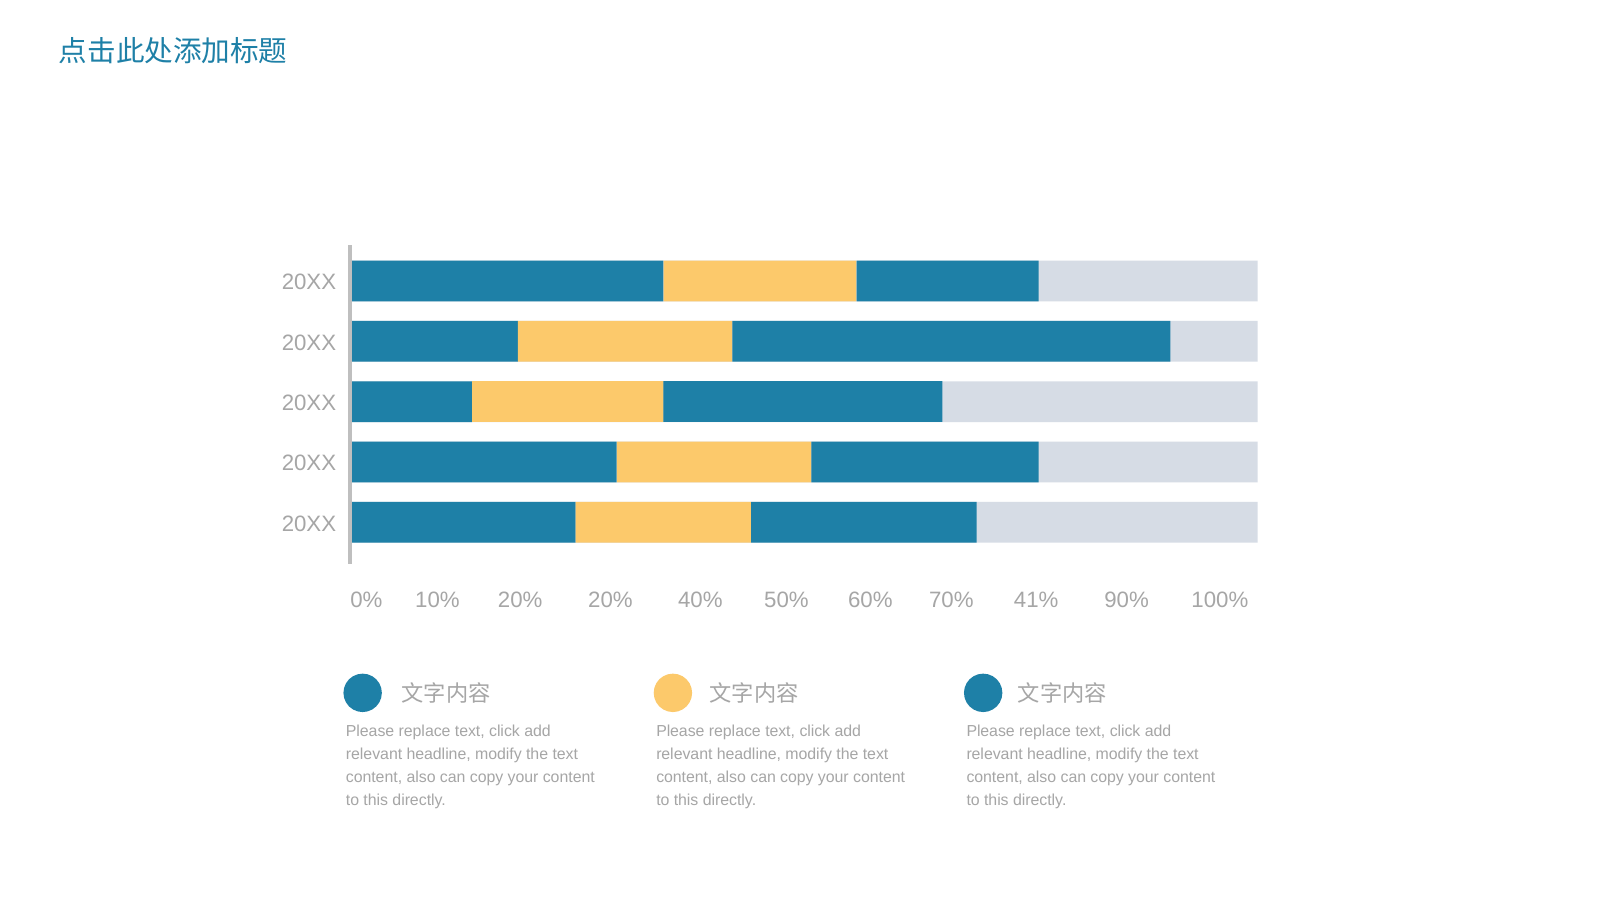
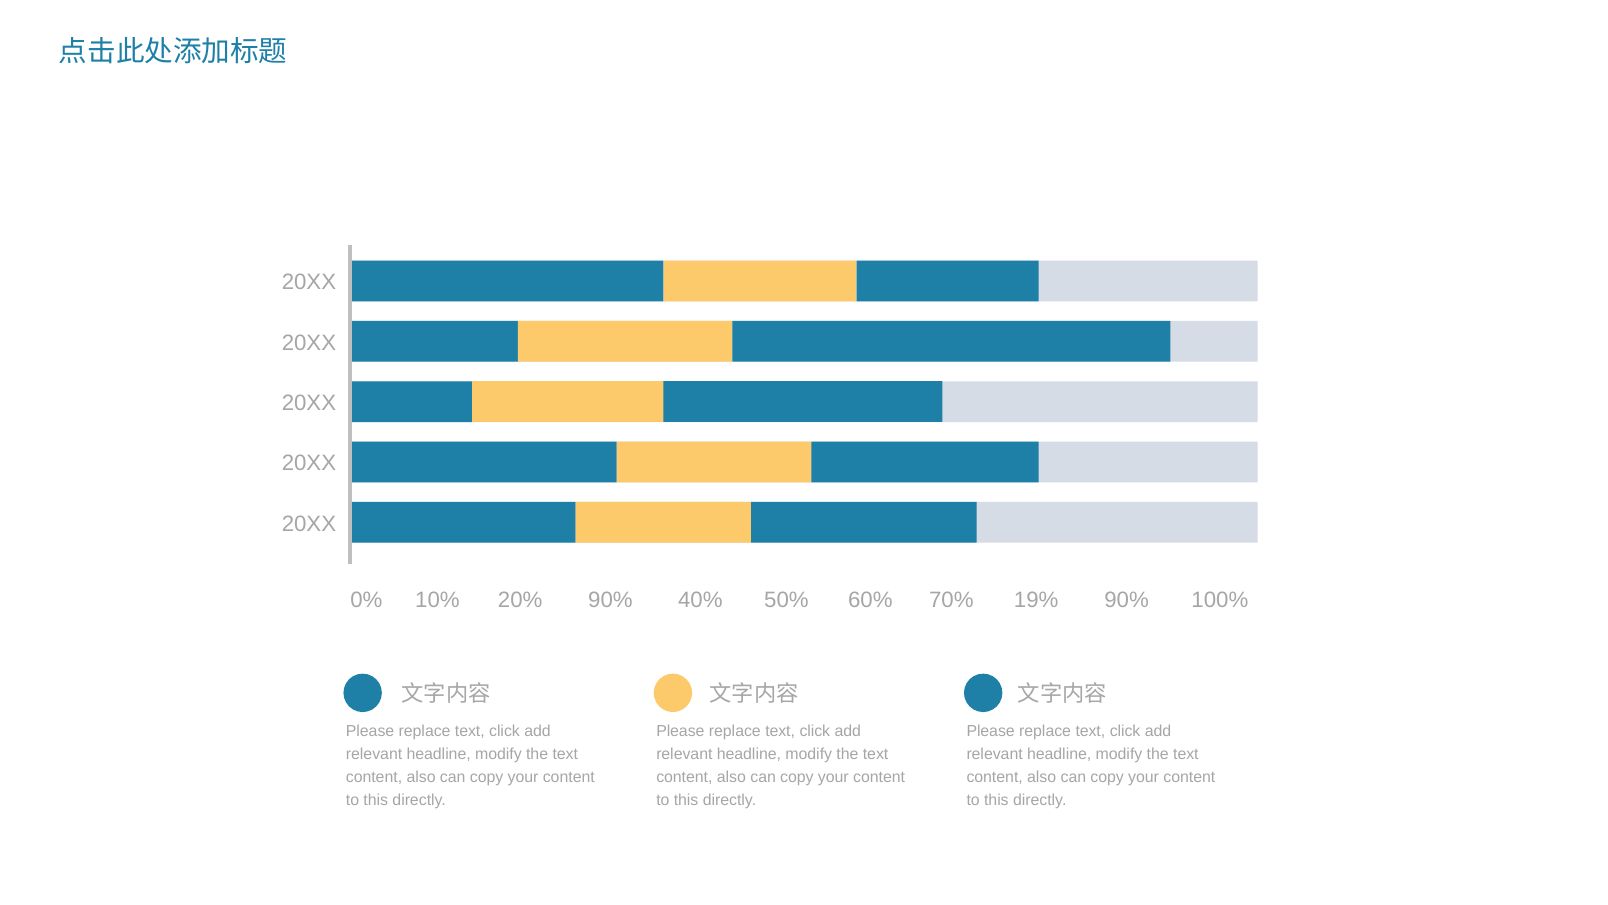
20% at (610, 599): 20% -> 90%
41%: 41% -> 19%
